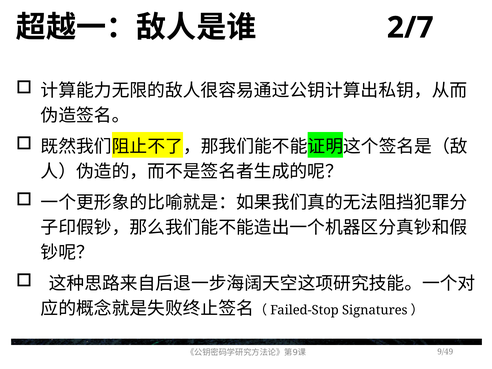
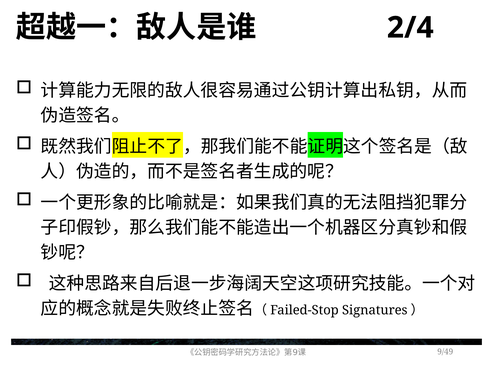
2/7: 2/7 -> 2/4
